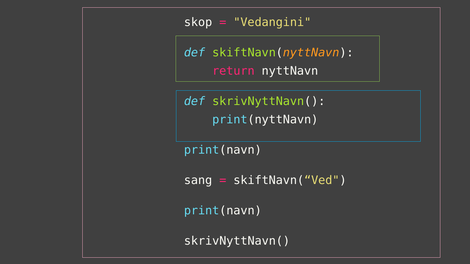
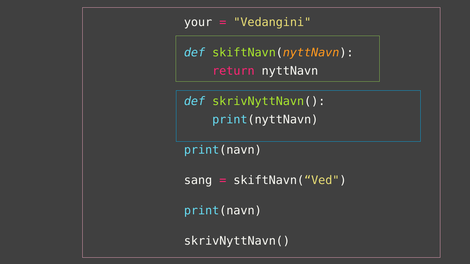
skop: skop -> your
